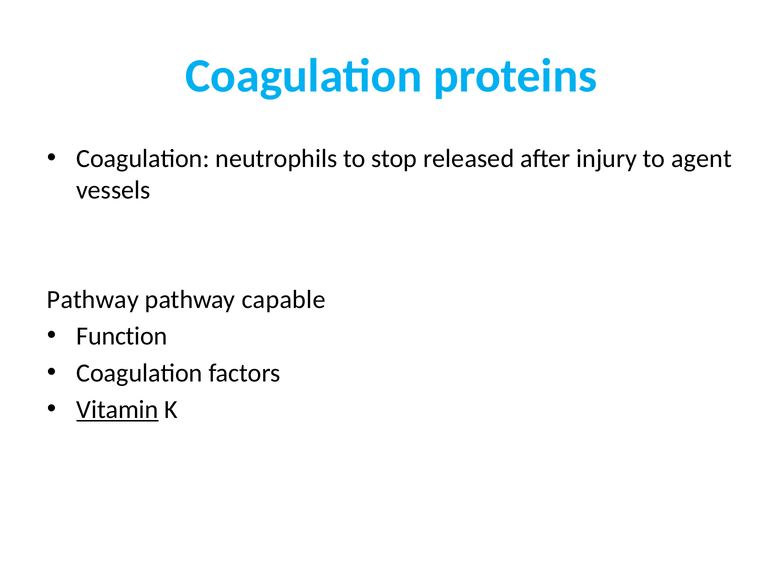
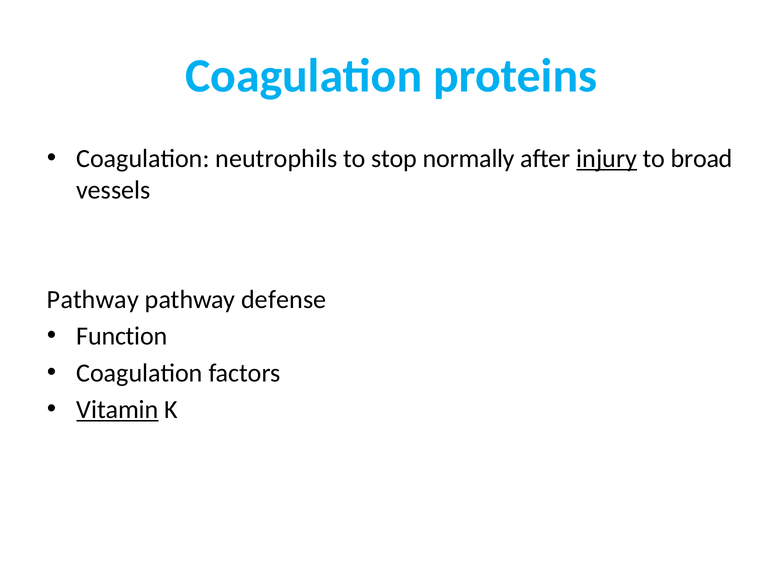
released: released -> normally
injury underline: none -> present
agent: agent -> broad
capable: capable -> defense
